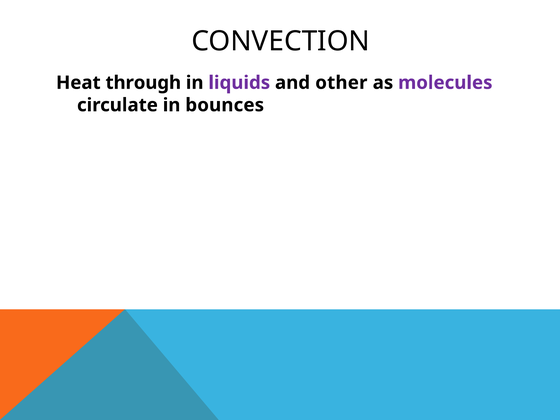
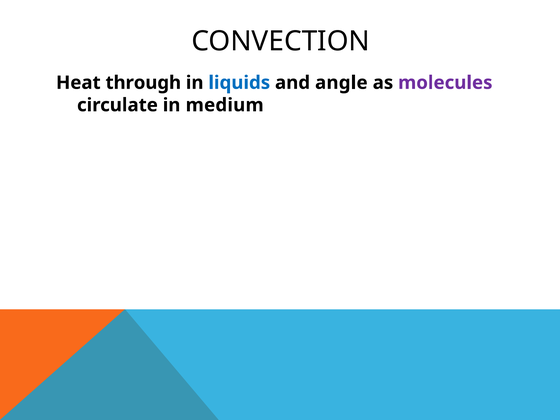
liquids colour: purple -> blue
other: other -> angle
bounces: bounces -> medium
